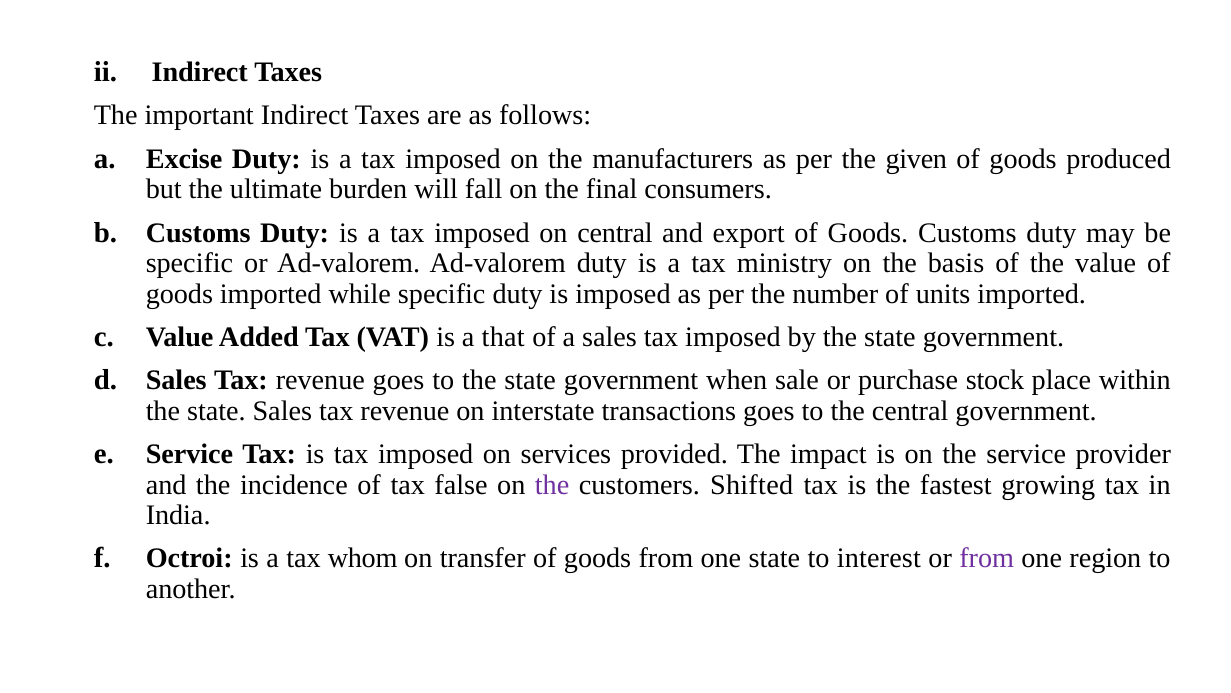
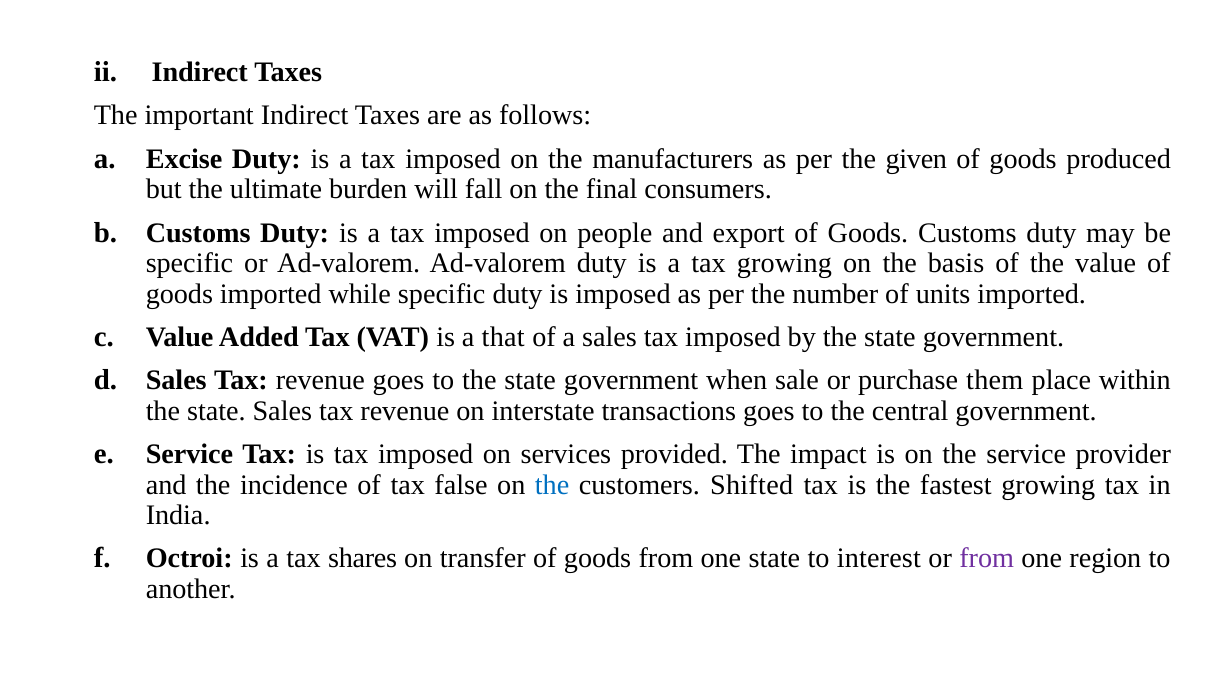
on central: central -> people
tax ministry: ministry -> growing
stock: stock -> them
the at (552, 484) colour: purple -> blue
whom: whom -> shares
